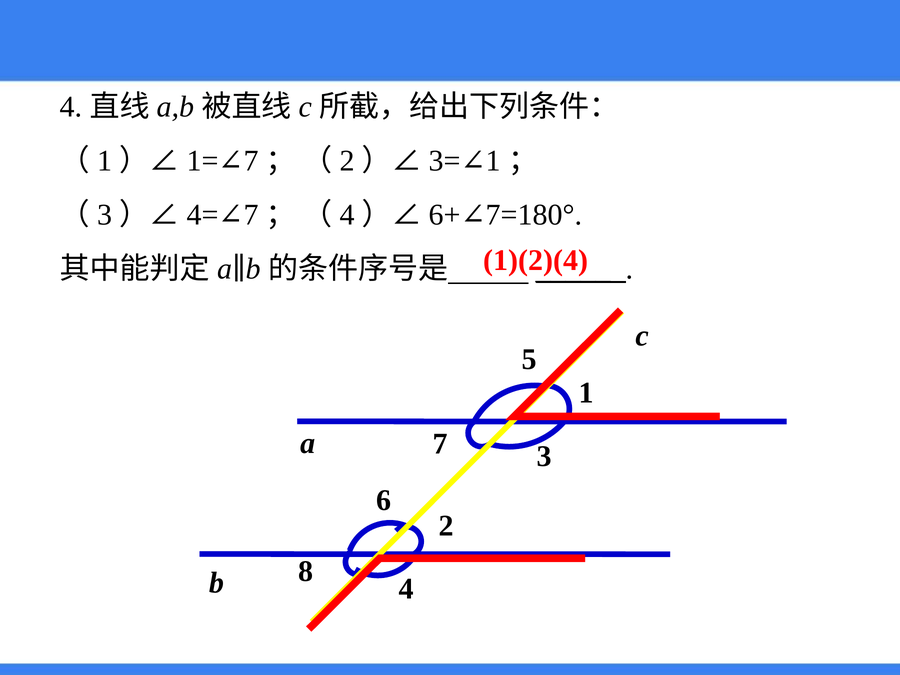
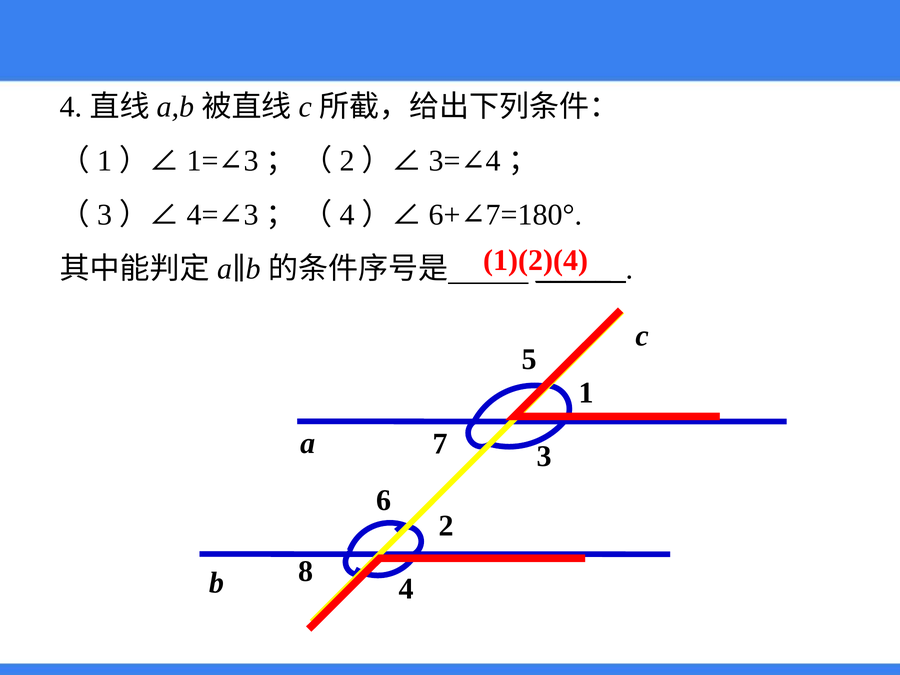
7 at (251, 161): 7 -> 3
1 at (493, 161): 1 -> 4
7 at (251, 215): 7 -> 3
